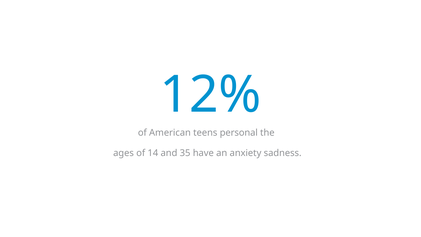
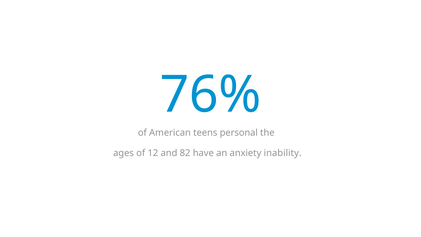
12%: 12% -> 76%
14: 14 -> 12
35: 35 -> 82
sadness: sadness -> inability
